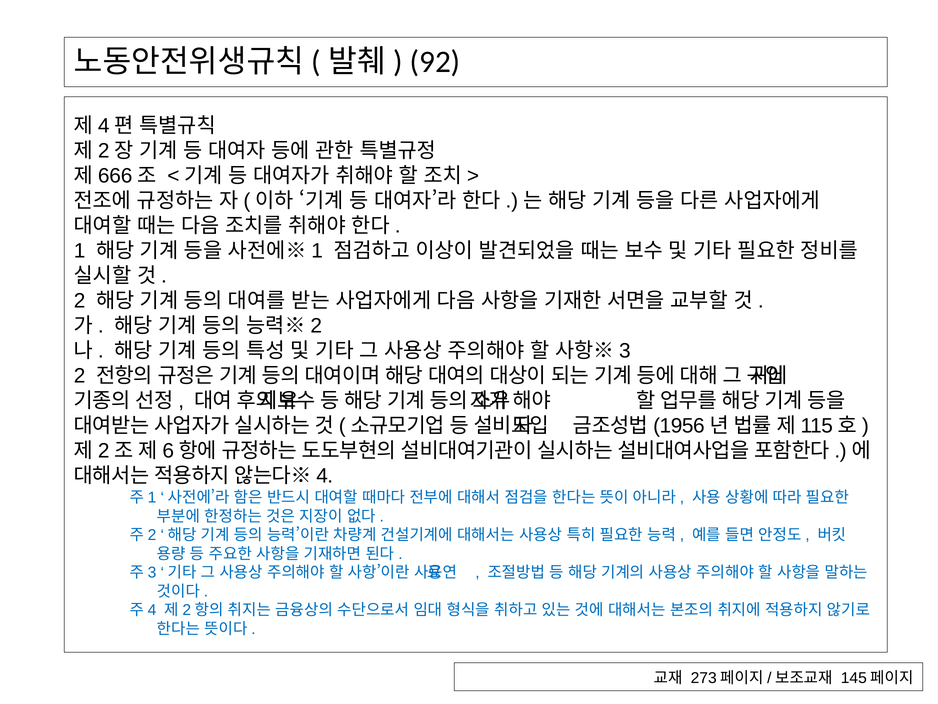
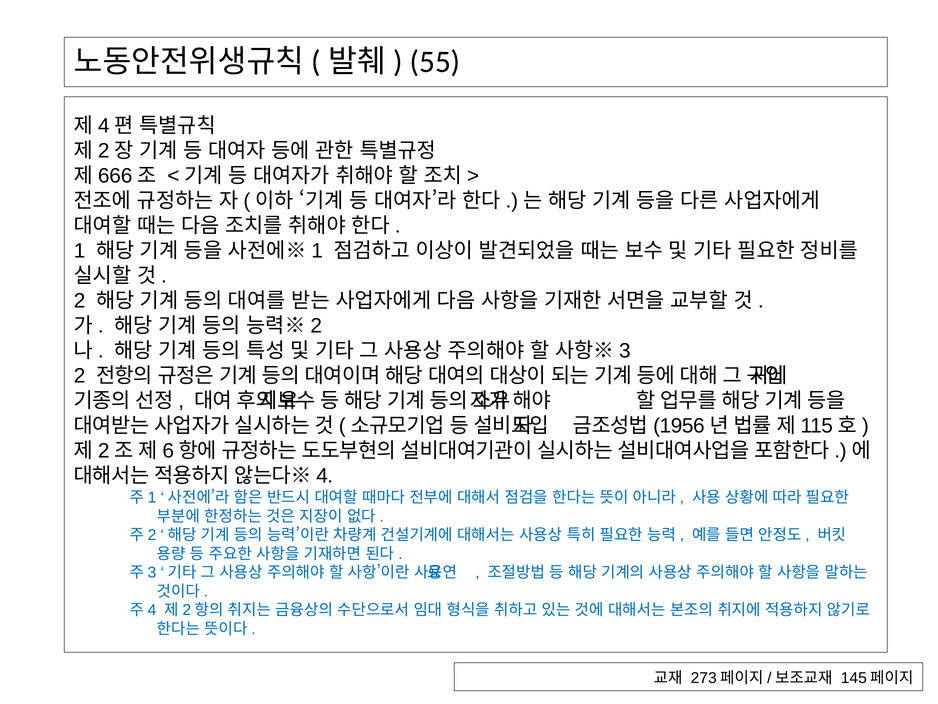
92: 92 -> 55
